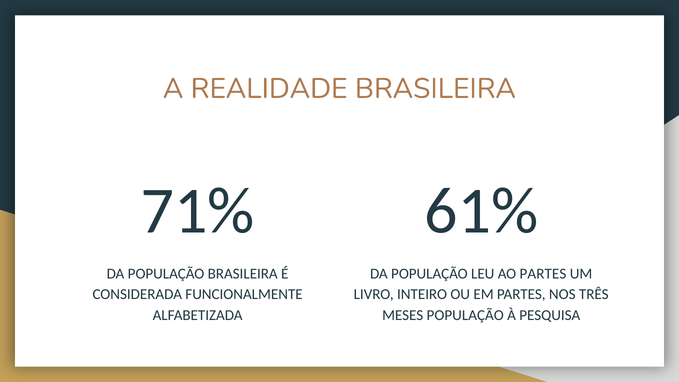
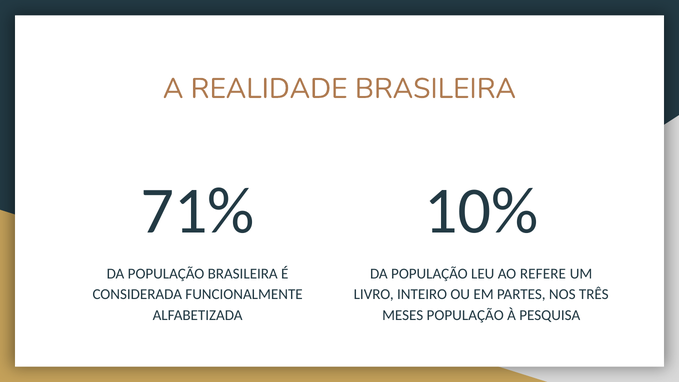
61%: 61% -> 10%
AO PARTES: PARTES -> REFERE
